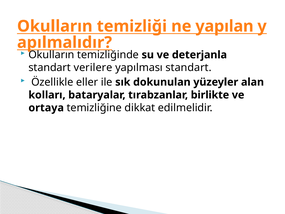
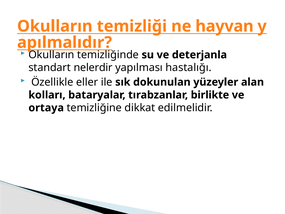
yapılan: yapılan -> hayvan
verilere: verilere -> nelerdir
yapılması standart: standart -> hastalığı
